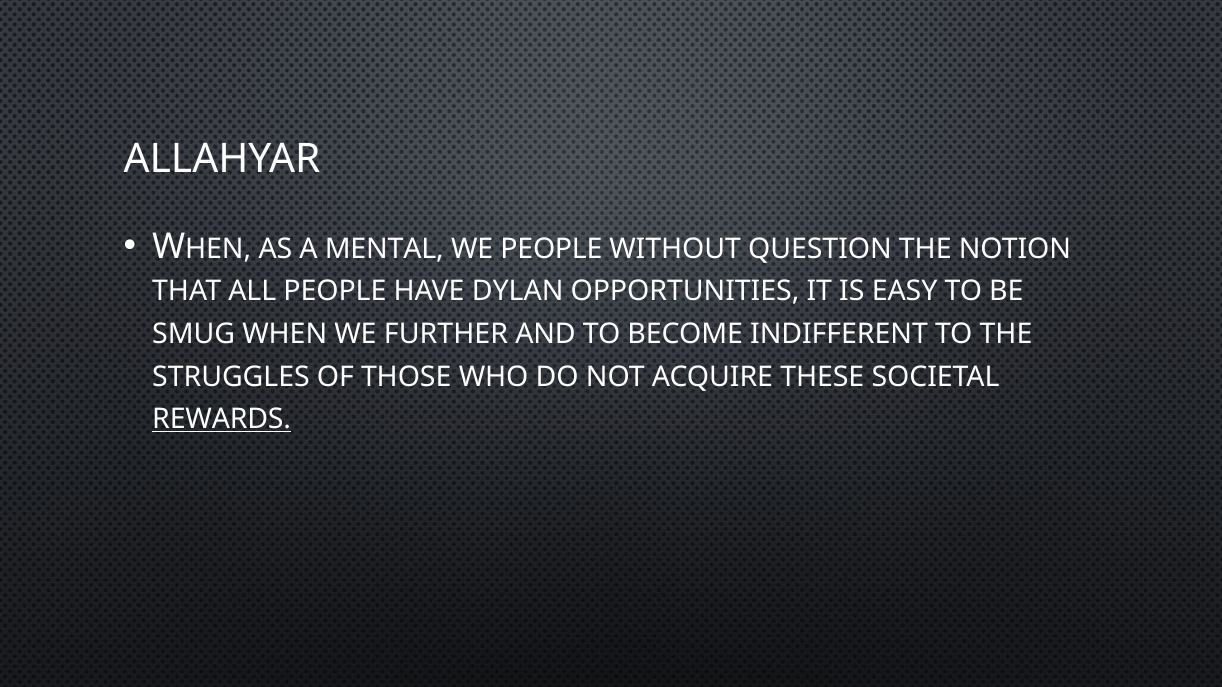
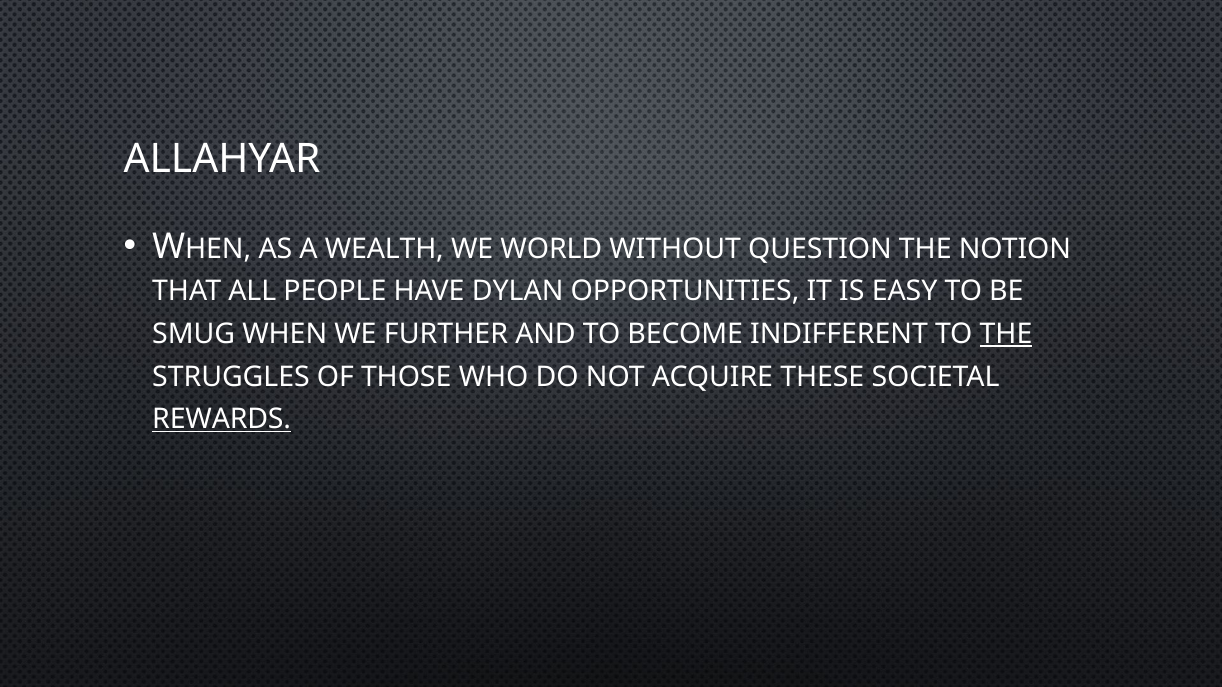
MENTAL: MENTAL -> WEALTH
WE PEOPLE: PEOPLE -> WORLD
THE at (1006, 334) underline: none -> present
